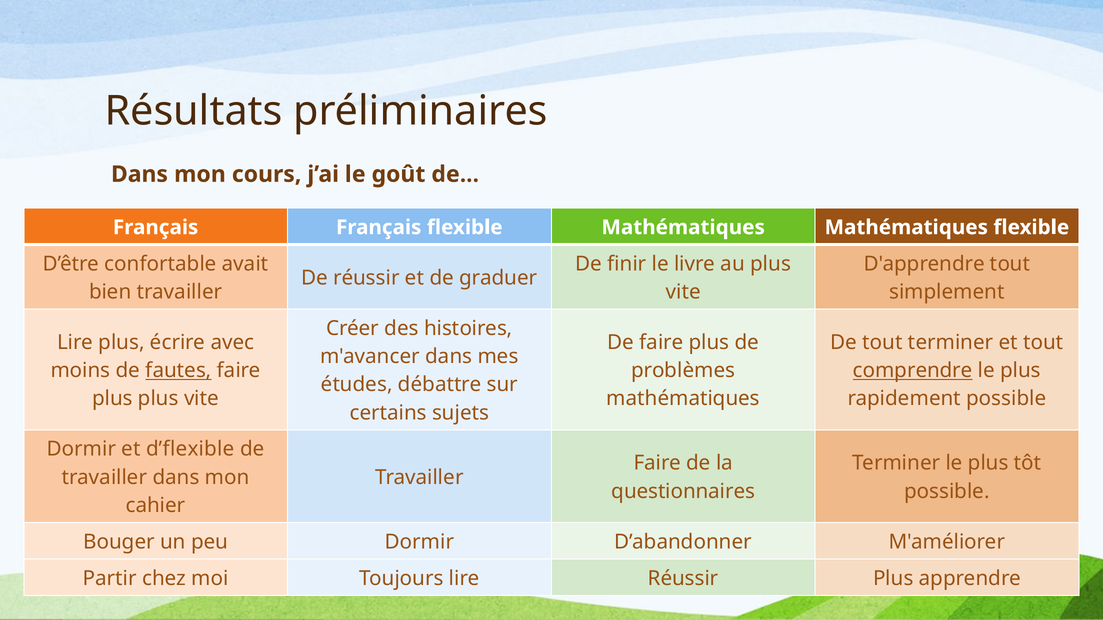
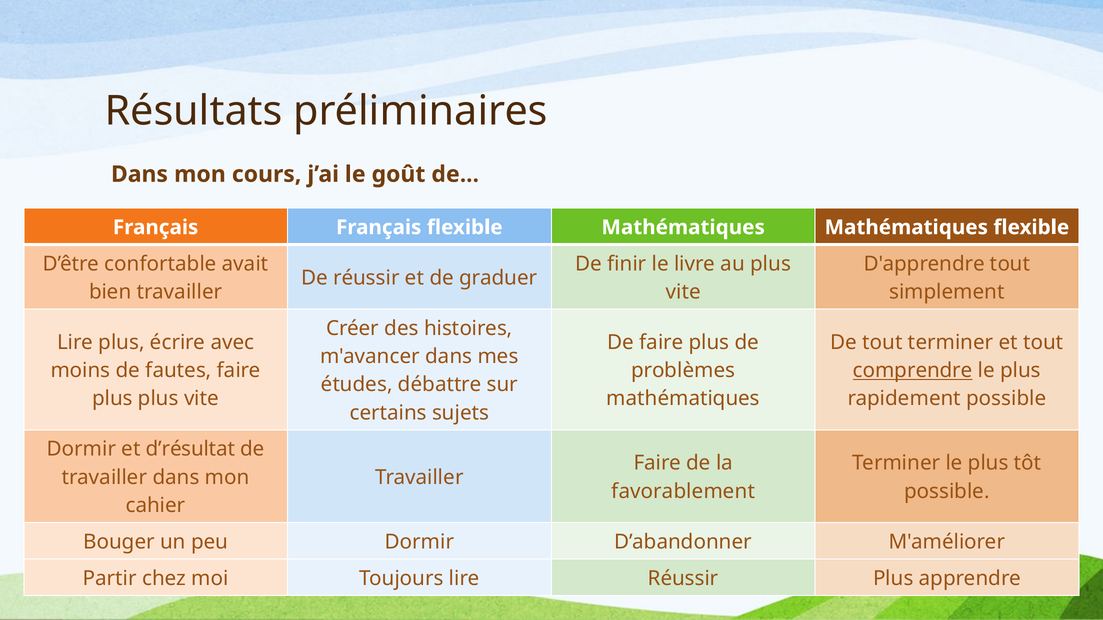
fautes underline: present -> none
d’flexible: d’flexible -> d’résultat
questionnaires: questionnaires -> favorablement
